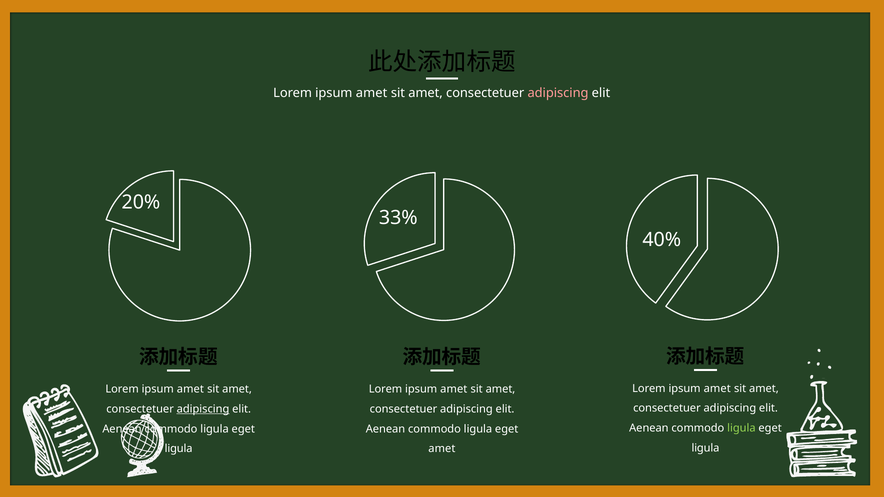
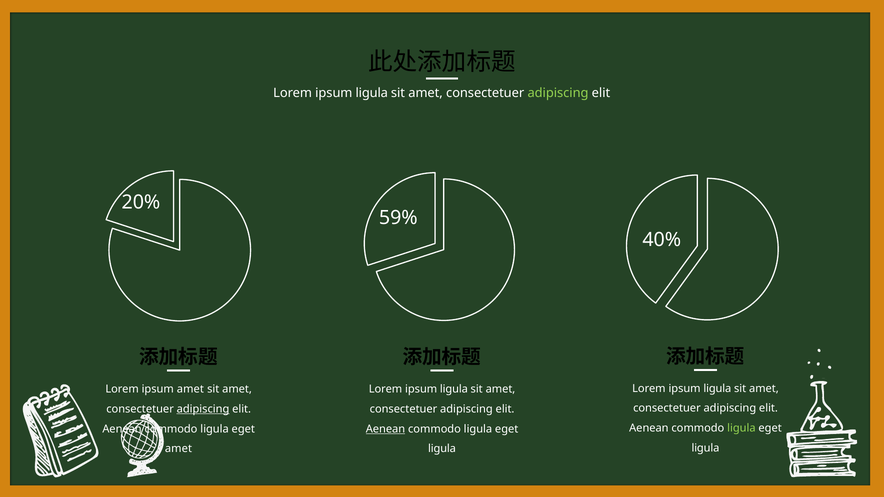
amet at (372, 93): amet -> ligula
adipiscing at (558, 93) colour: pink -> light green
33%: 33% -> 59%
amet at (717, 389): amet -> ligula
amet at (454, 389): amet -> ligula
Aenean at (385, 429) underline: none -> present
ligula at (179, 449): ligula -> amet
amet at (442, 449): amet -> ligula
